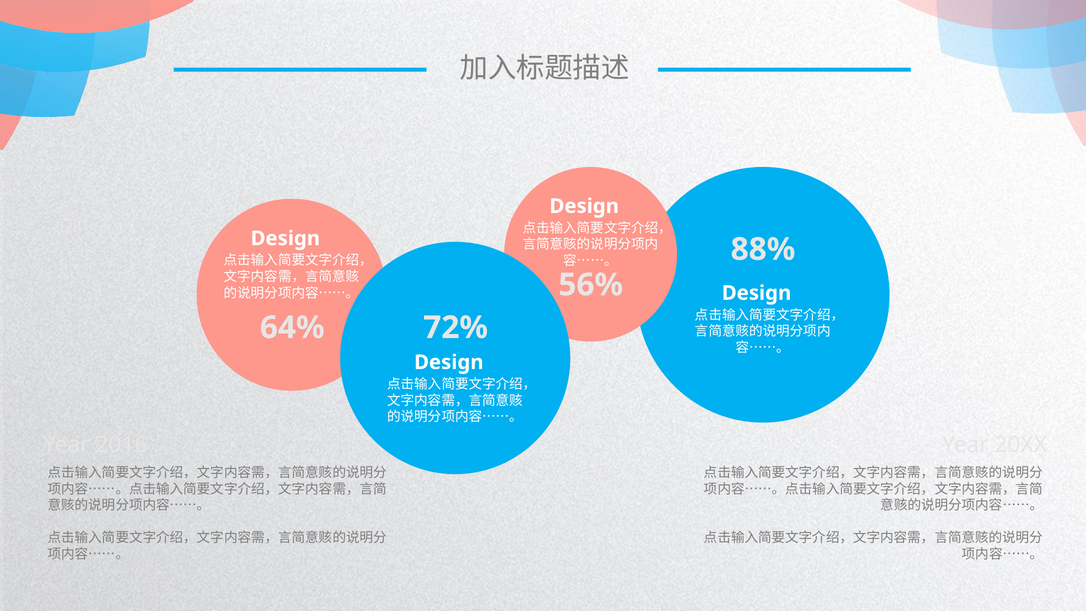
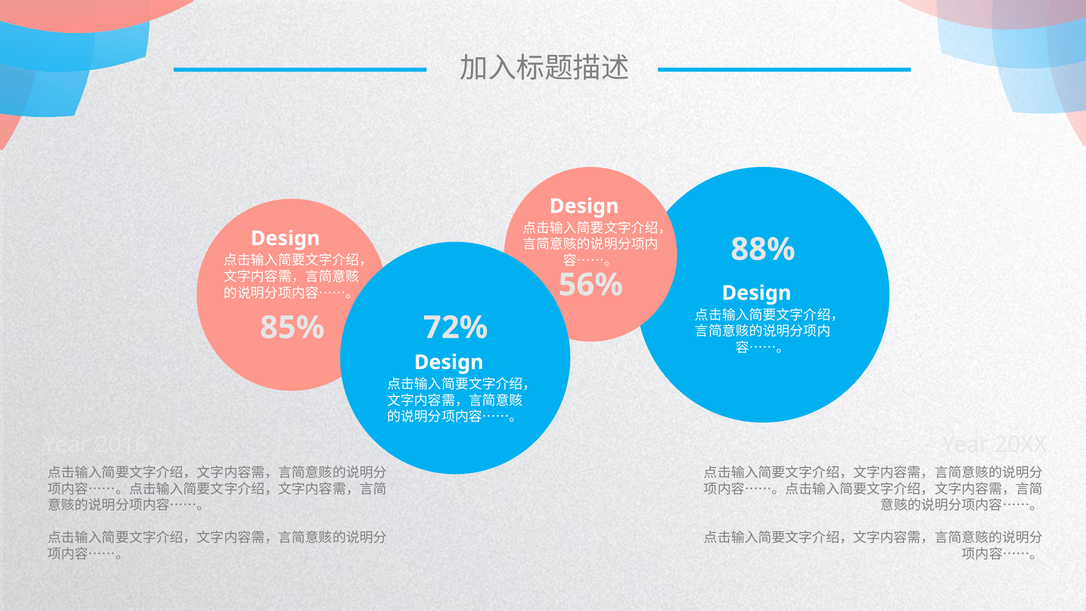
64%: 64% -> 85%
